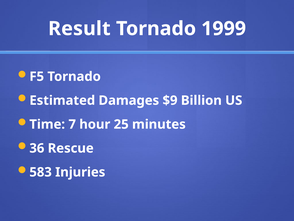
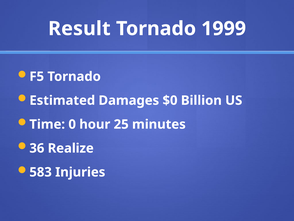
$9: $9 -> $0
7: 7 -> 0
Rescue: Rescue -> Realize
